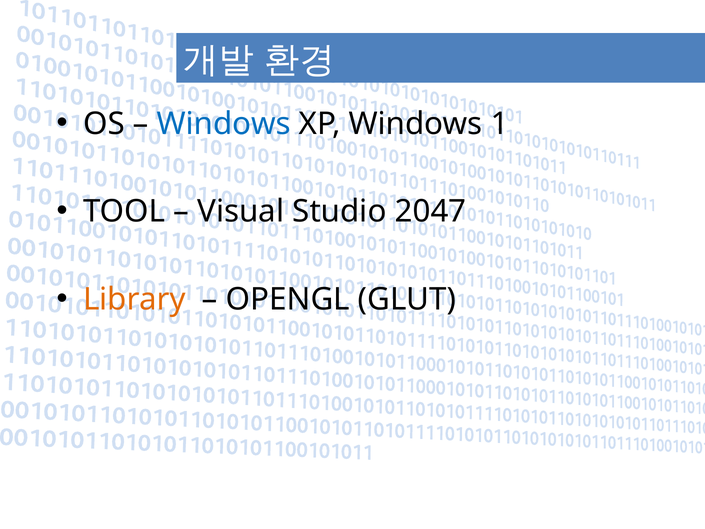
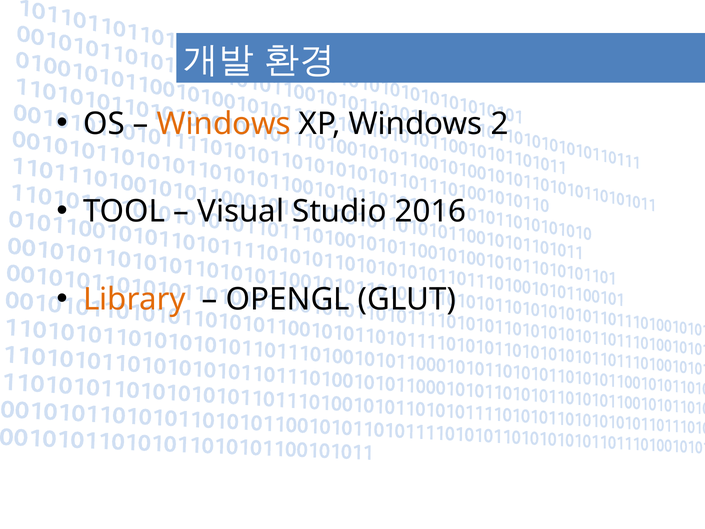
Windows at (224, 124) colour: blue -> orange
1: 1 -> 2
2047: 2047 -> 2016
